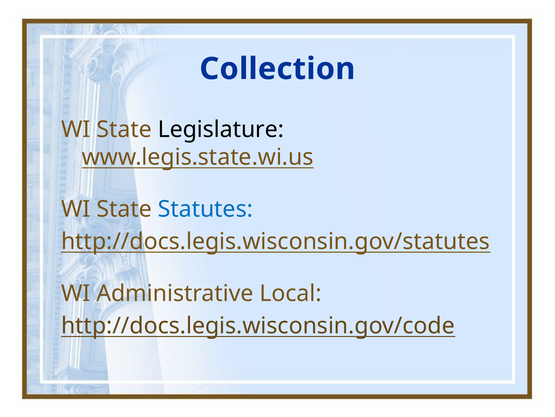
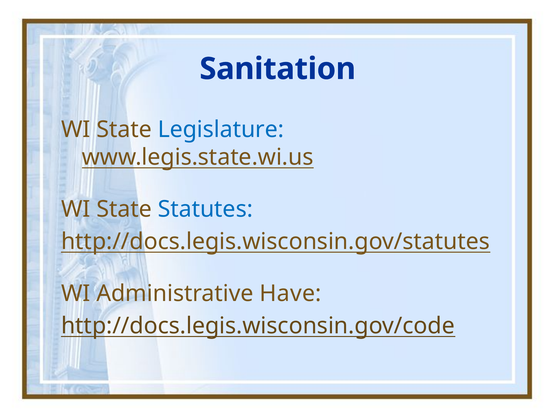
Collection: Collection -> Sanitation
Legislature colour: black -> blue
Local: Local -> Have
